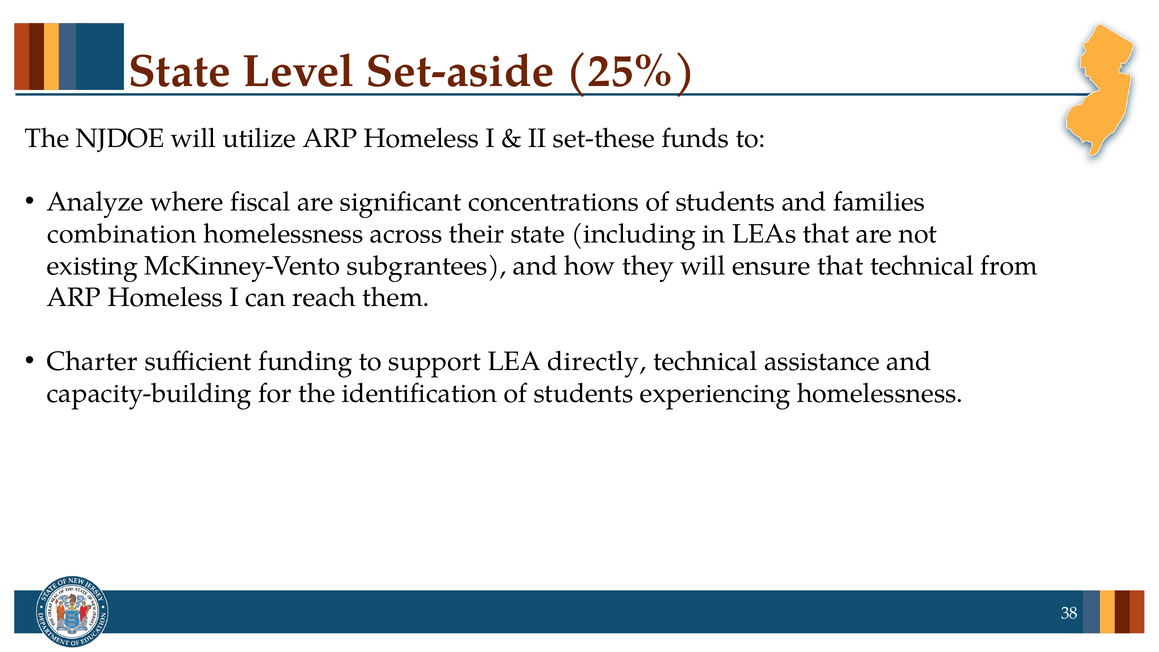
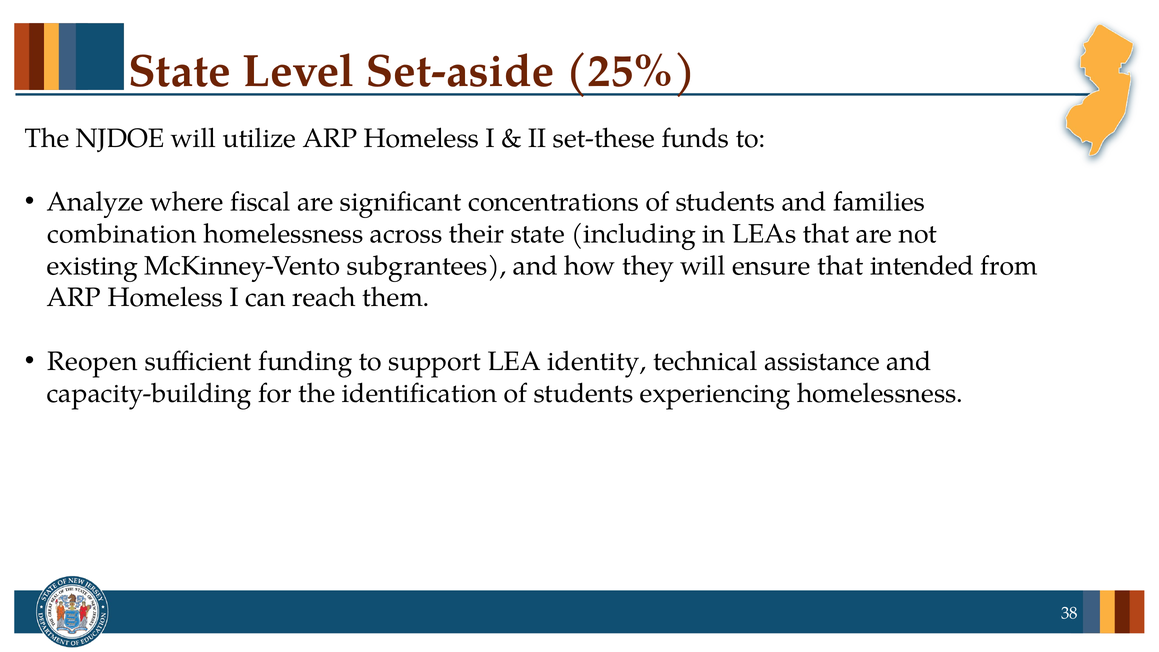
that technical: technical -> intended
Charter: Charter -> Reopen
directly: directly -> identity
